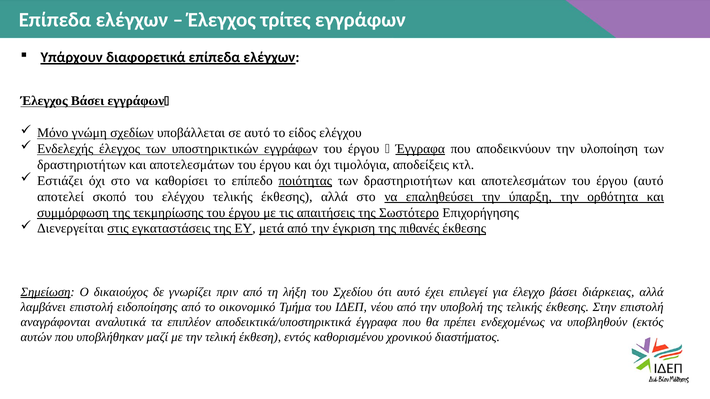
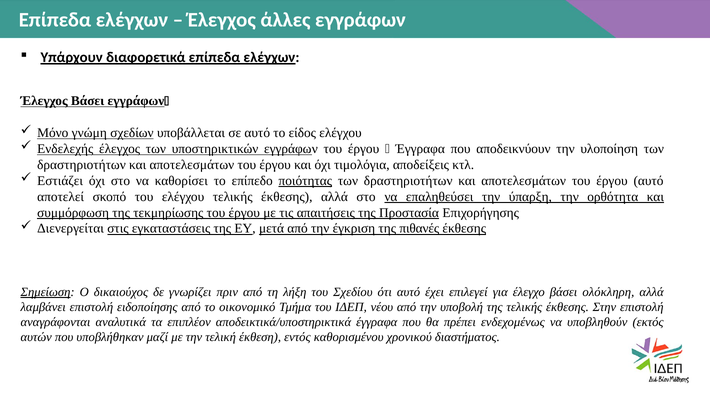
τρίτες: τρίτες -> άλλες
Έγγραφα at (420, 149) underline: present -> none
Σωστότερο: Σωστότερο -> Προστασία
διάρκειας: διάρκειας -> ολόκληρη
